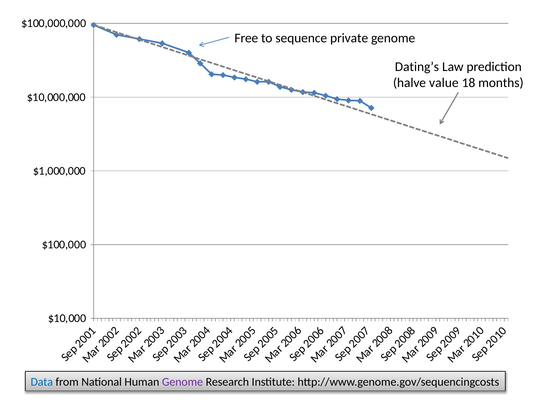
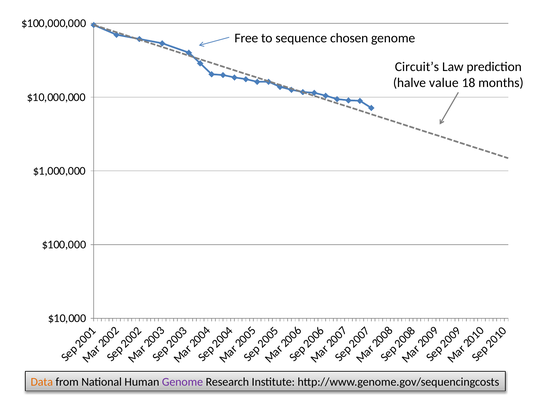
private: private -> chosen
Dating’s: Dating’s -> Circuit’s
Data colour: blue -> orange
